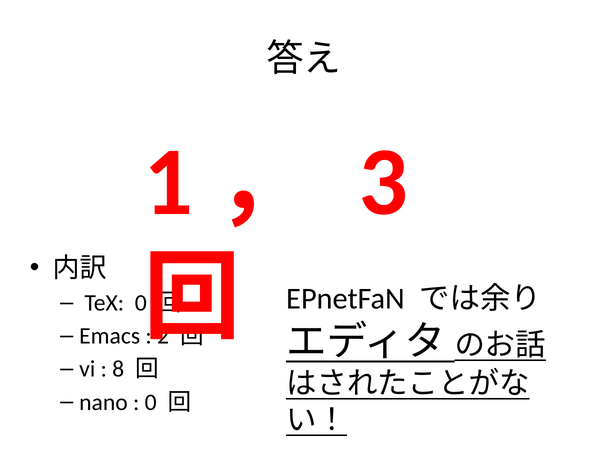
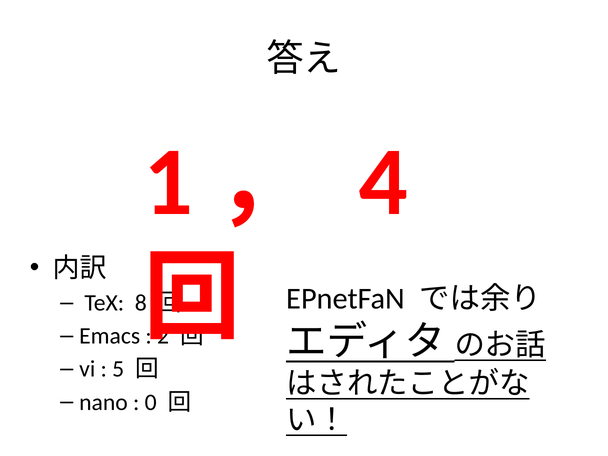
3: 3 -> 4
TeX 0: 0 -> 8
8: 8 -> 5
